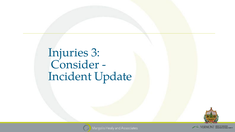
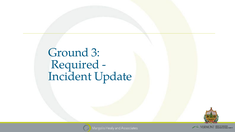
Injuries: Injuries -> Ground
Consider: Consider -> Required
